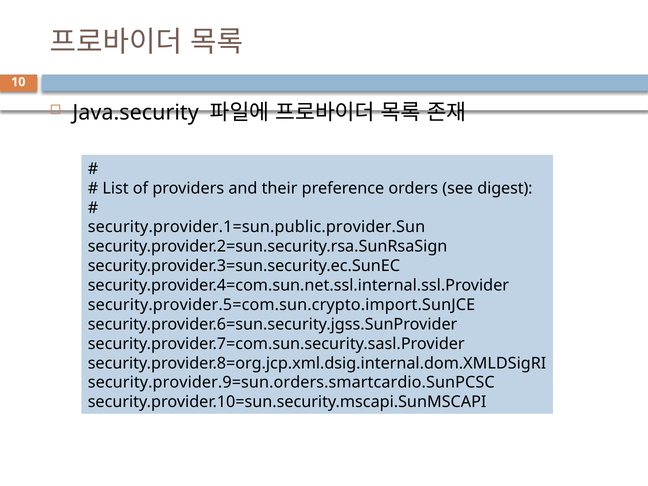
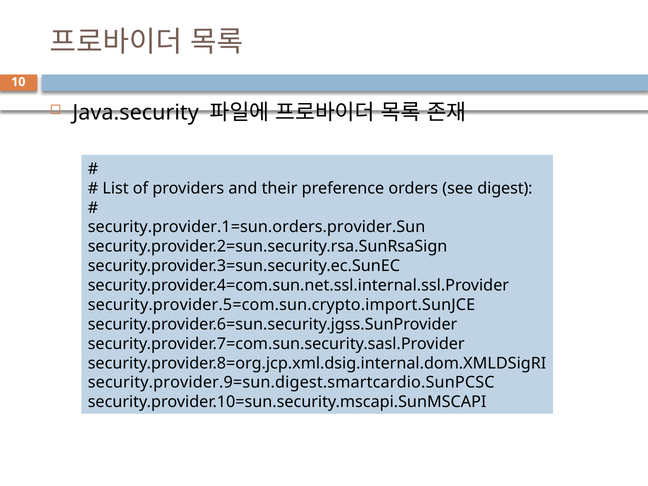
security.provider.1=sun.public.provider.Sun: security.provider.1=sun.public.provider.Sun -> security.provider.1=sun.orders.provider.Sun
security.provider.9=sun.orders.smartcardio.SunPCSC: security.provider.9=sun.orders.smartcardio.SunPCSC -> security.provider.9=sun.digest.smartcardio.SunPCSC
